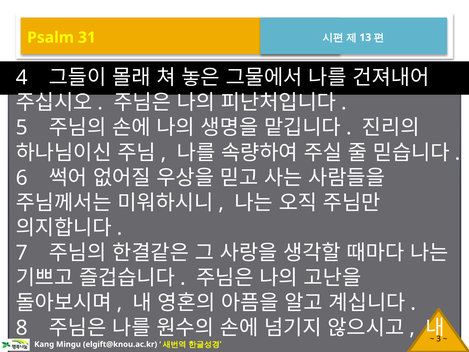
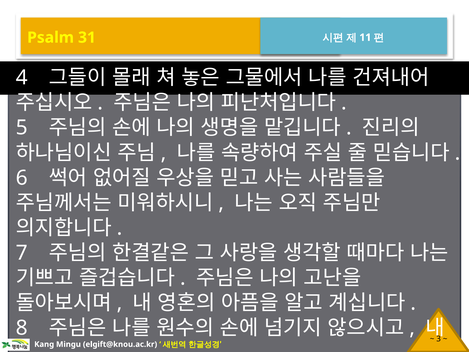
13: 13 -> 11
